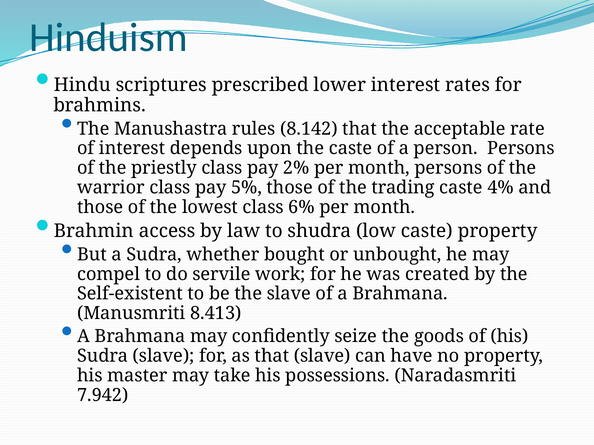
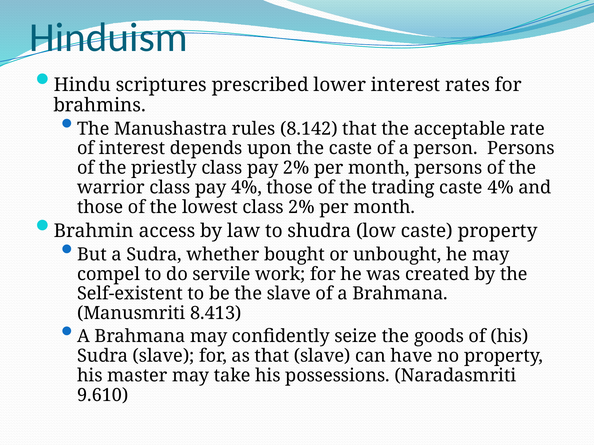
pay 5%: 5% -> 4%
class 6%: 6% -> 2%
7.942: 7.942 -> 9.610
